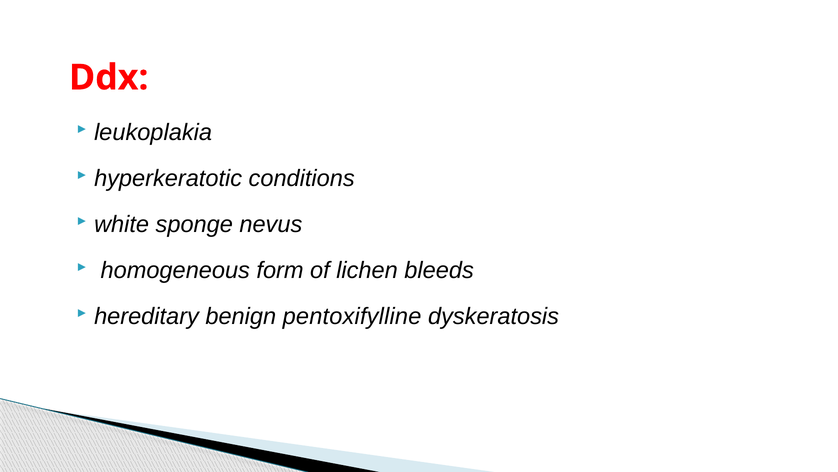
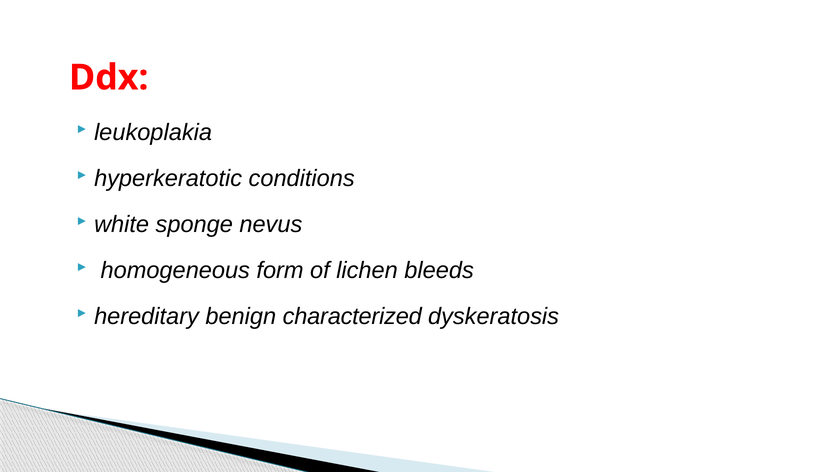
pentoxifylline: pentoxifylline -> characterized
